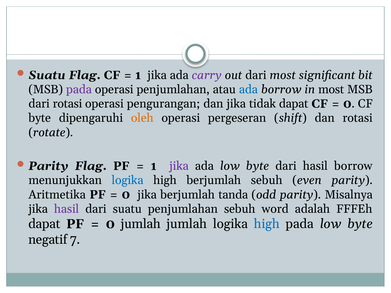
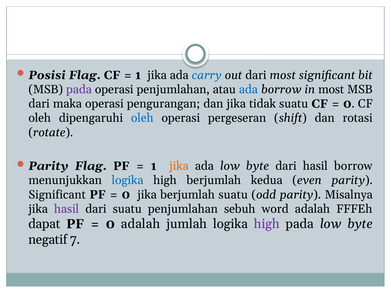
Suatu at (47, 75): Suatu -> Posisi
carry colour: purple -> blue
dari rotasi: rotasi -> maka
tidak dapat: dapat -> suatu
byte at (40, 118): byte -> oleh
oleh at (142, 118) colour: orange -> blue
jika at (179, 166) colour: purple -> orange
berjumlah sebuh: sebuh -> kedua
Aritmetika at (57, 195): Aritmetika -> Significant
berjumlah tanda: tanda -> suatu
0 jumlah: jumlah -> adalah
high at (267, 224) colour: blue -> purple
